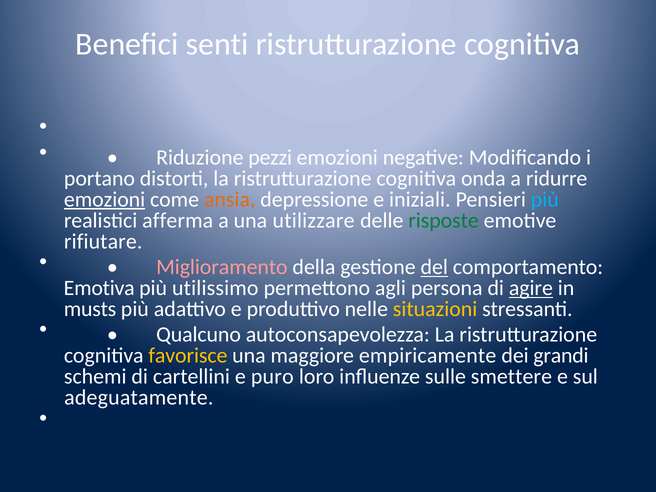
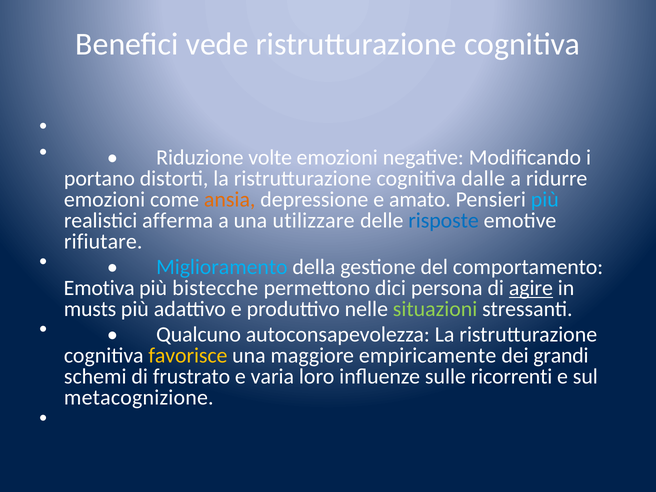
senti: senti -> vede
pezzi: pezzi -> volte
onda: onda -> dalle
emozioni at (105, 199) underline: present -> none
iniziali: iniziali -> amato
risposte colour: green -> blue
Miglioramento colour: pink -> light blue
del underline: present -> none
utilissimo: utilissimo -> bistecche
agli: agli -> dici
situazioni colour: yellow -> light green
cartellini: cartellini -> frustrato
puro: puro -> varia
smettere: smettere -> ricorrenti
adeguatamente: adeguatamente -> metacognizione
